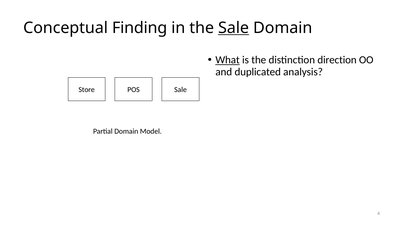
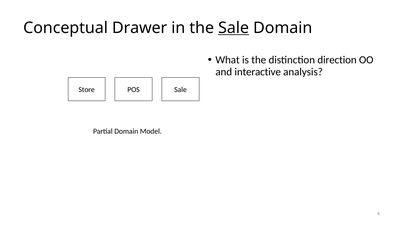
Finding: Finding -> Drawer
What underline: present -> none
duplicated: duplicated -> interactive
